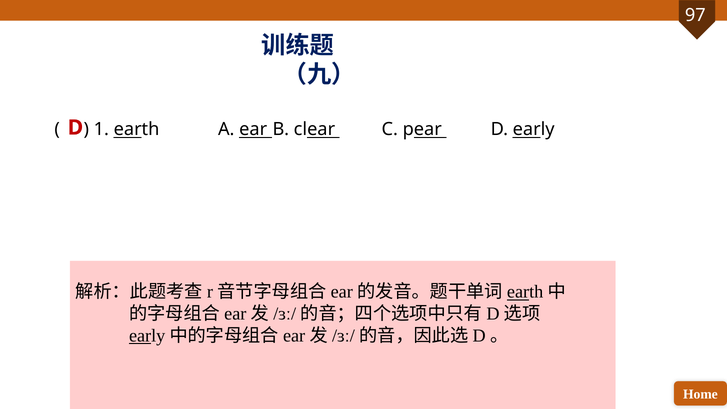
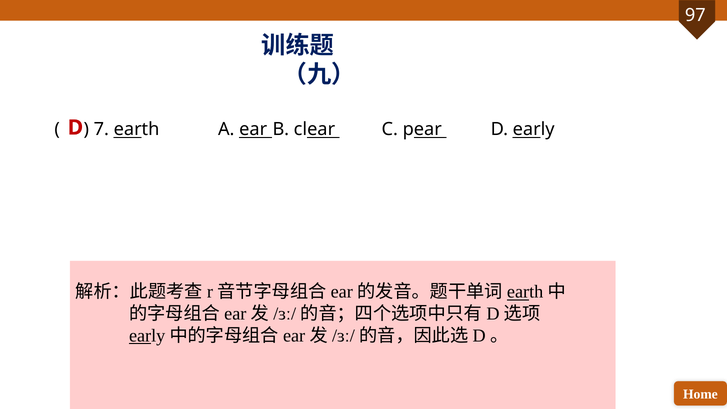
1: 1 -> 7
